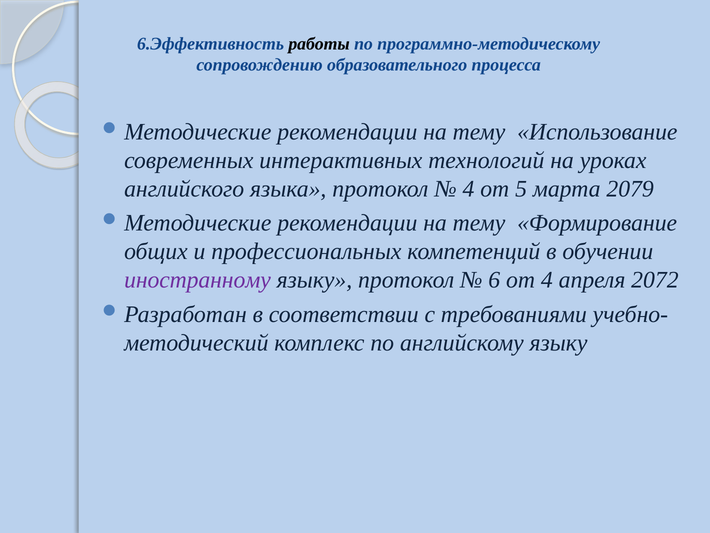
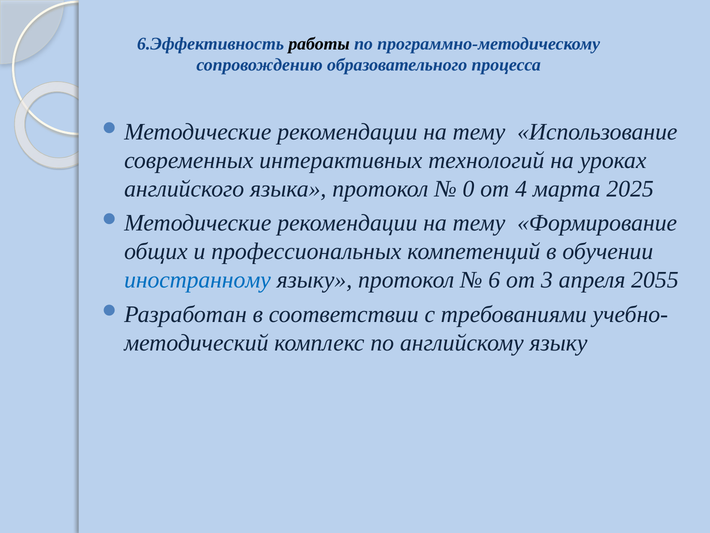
4 at (468, 189): 4 -> 0
5: 5 -> 4
2079: 2079 -> 2025
иностранному colour: purple -> blue
от 4: 4 -> 3
2072: 2072 -> 2055
